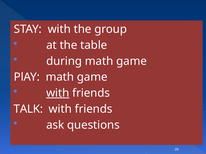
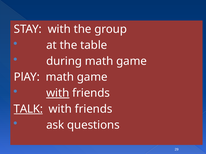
TALK underline: none -> present
